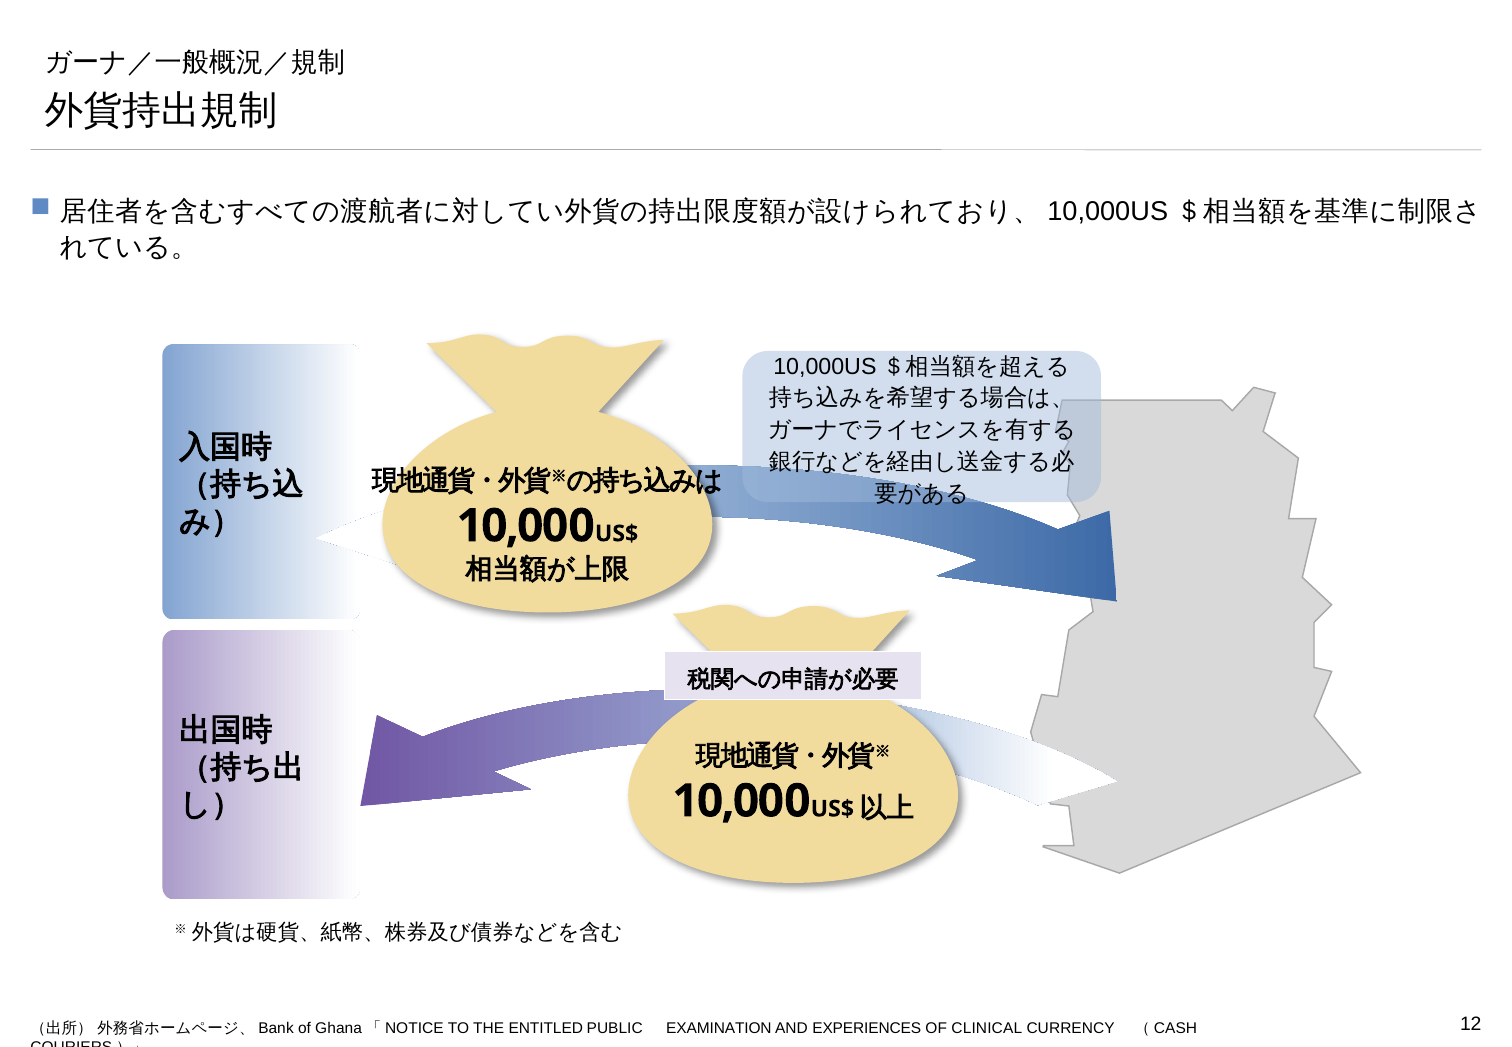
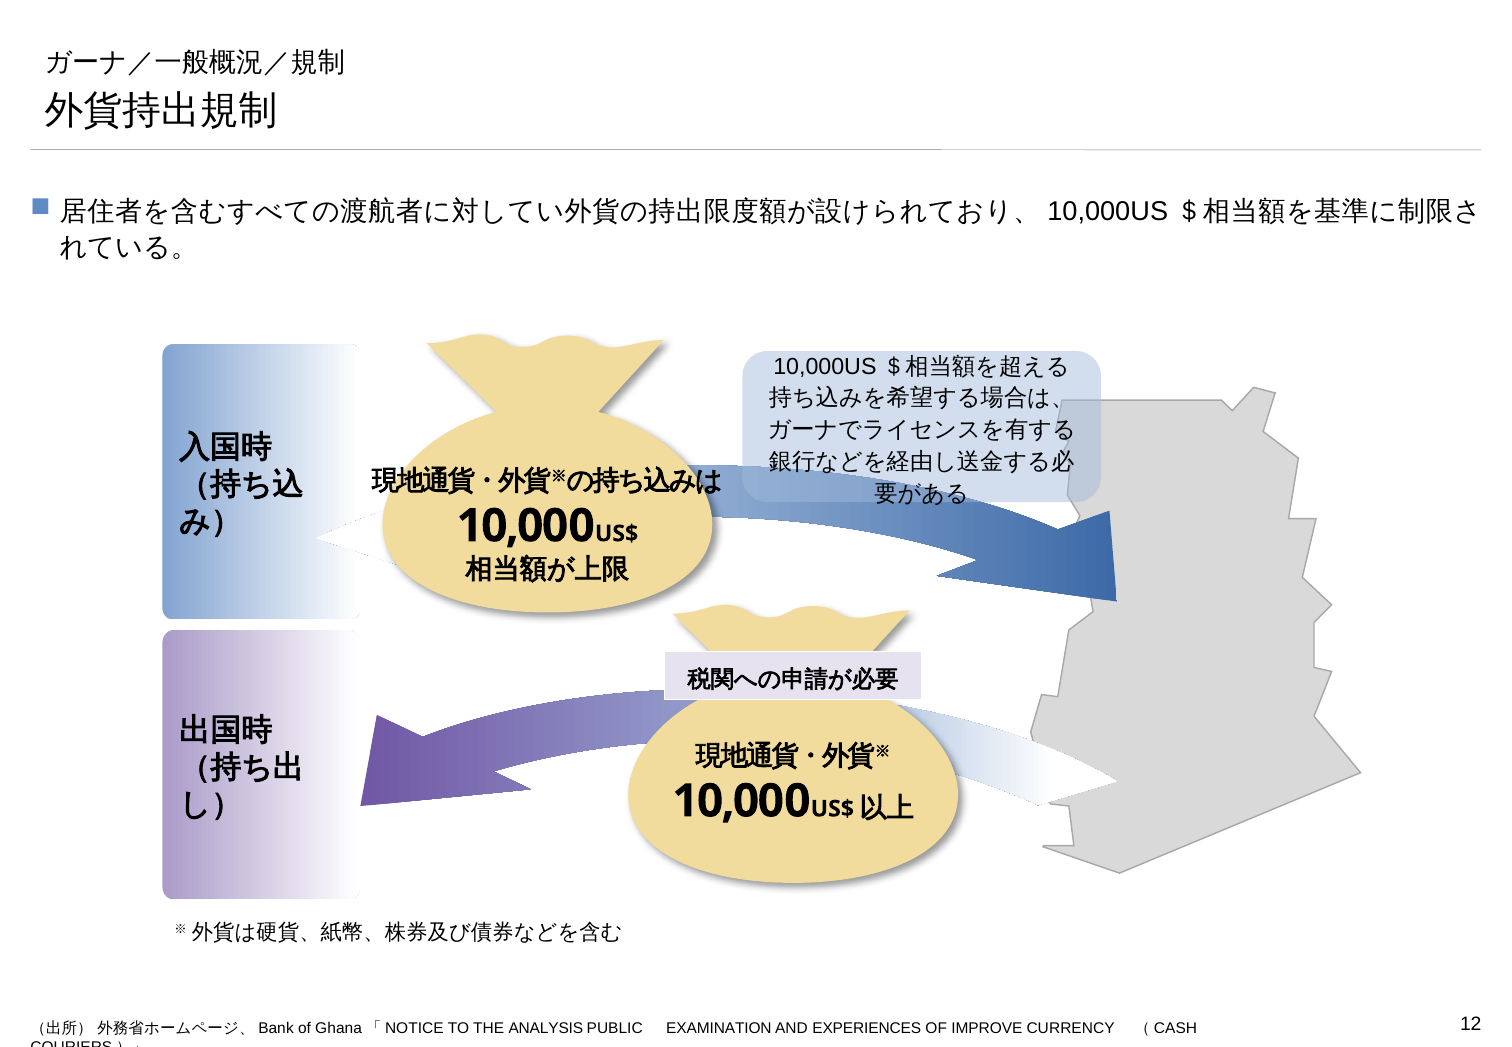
ENTITLED: ENTITLED -> ANALYSIS
CLINICAL: CLINICAL -> IMPROVE
